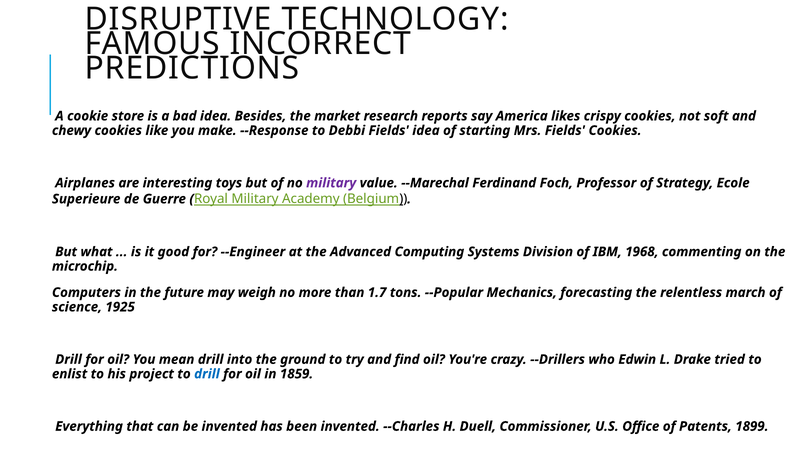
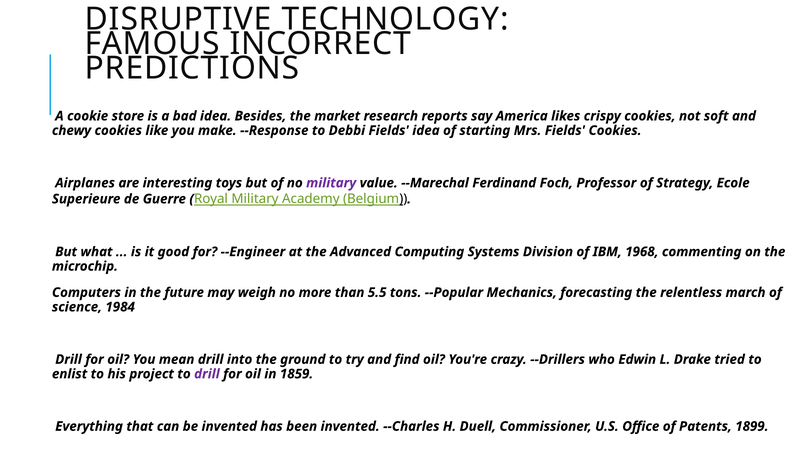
1.7: 1.7 -> 5.5
1925: 1925 -> 1984
drill at (207, 374) colour: blue -> purple
